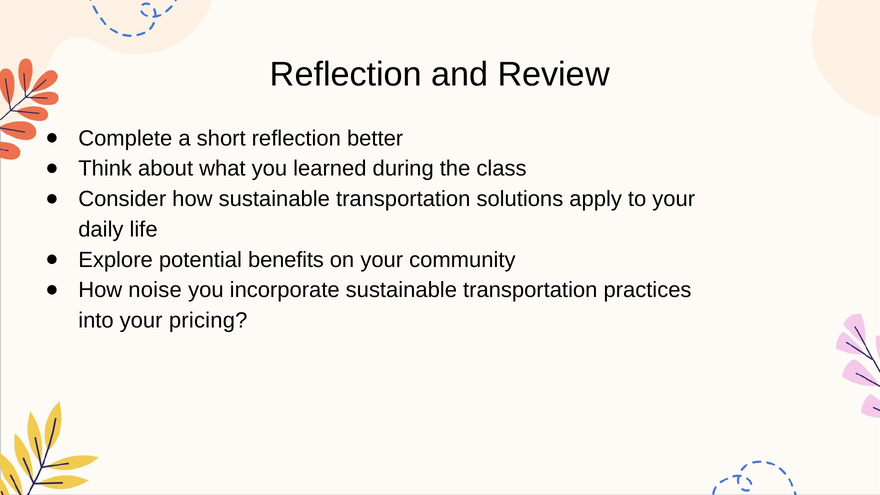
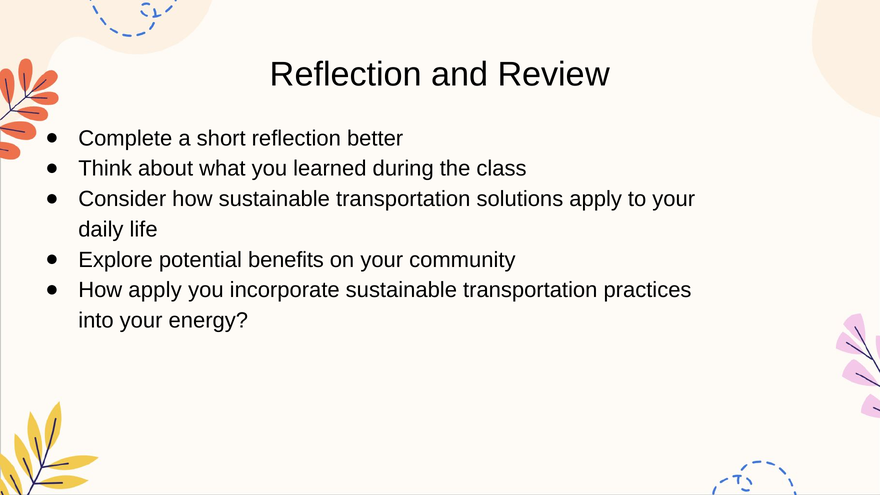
How noise: noise -> apply
pricing: pricing -> energy
